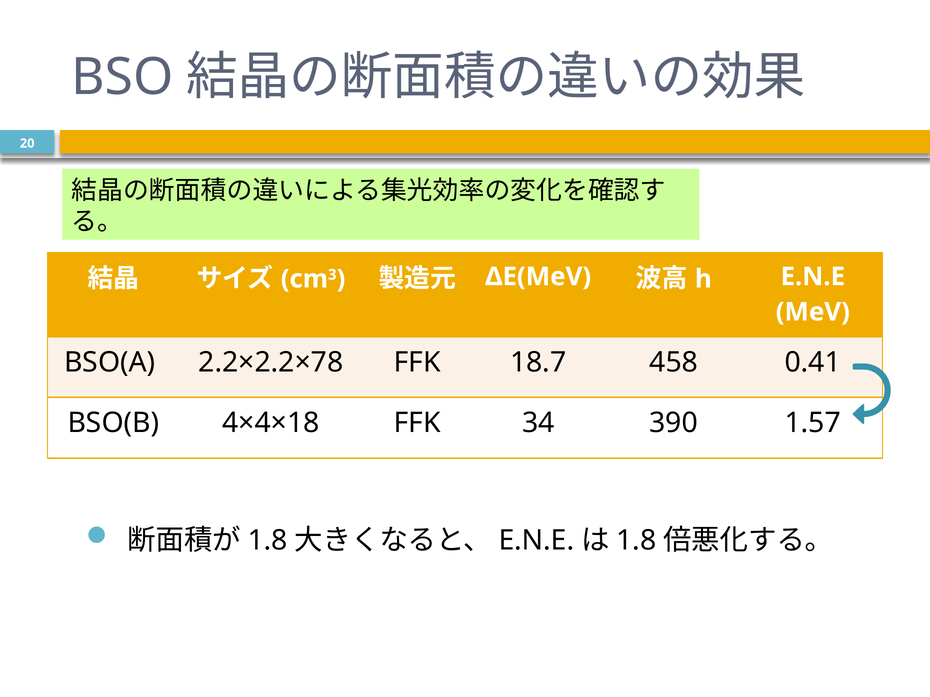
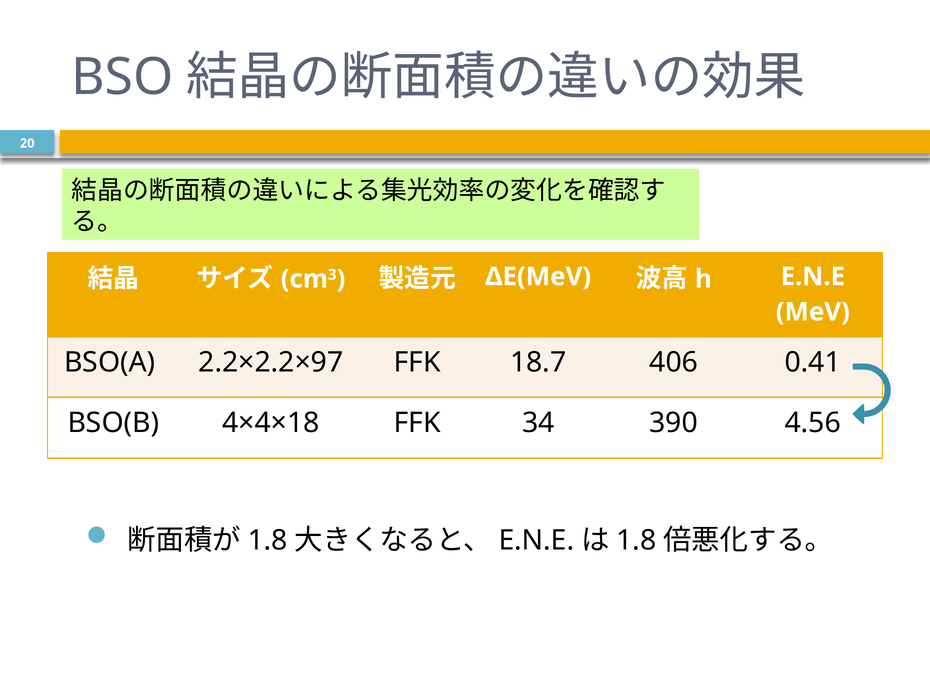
2.2×2.2×78: 2.2×2.2×78 -> 2.2×2.2×97
458: 458 -> 406
1.57: 1.57 -> 4.56
